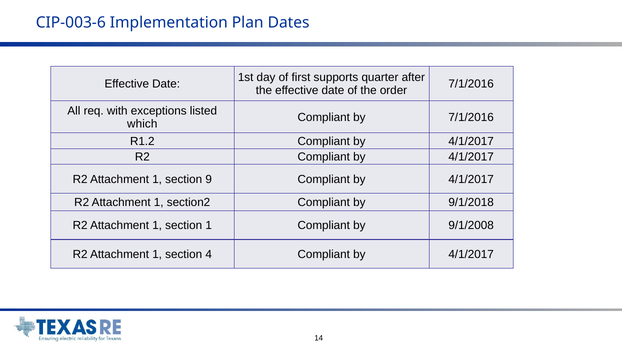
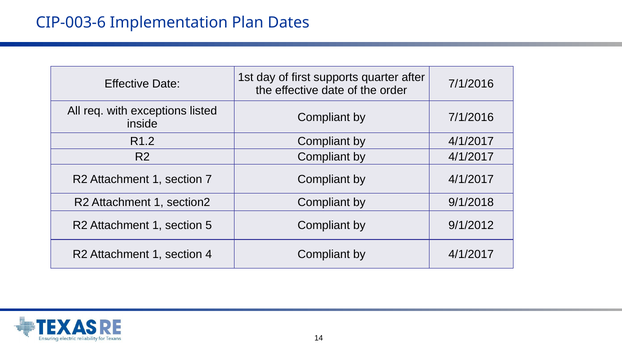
which: which -> inside
9: 9 -> 7
section 1: 1 -> 5
9/1/2008: 9/1/2008 -> 9/1/2012
